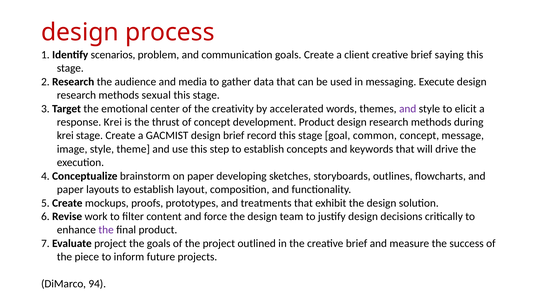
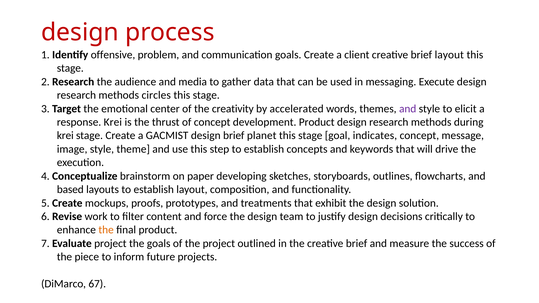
scenarios: scenarios -> offensive
brief saying: saying -> layout
sexual: sexual -> circles
record: record -> planet
common: common -> indicates
paper at (70, 190): paper -> based
the at (106, 230) colour: purple -> orange
94: 94 -> 67
